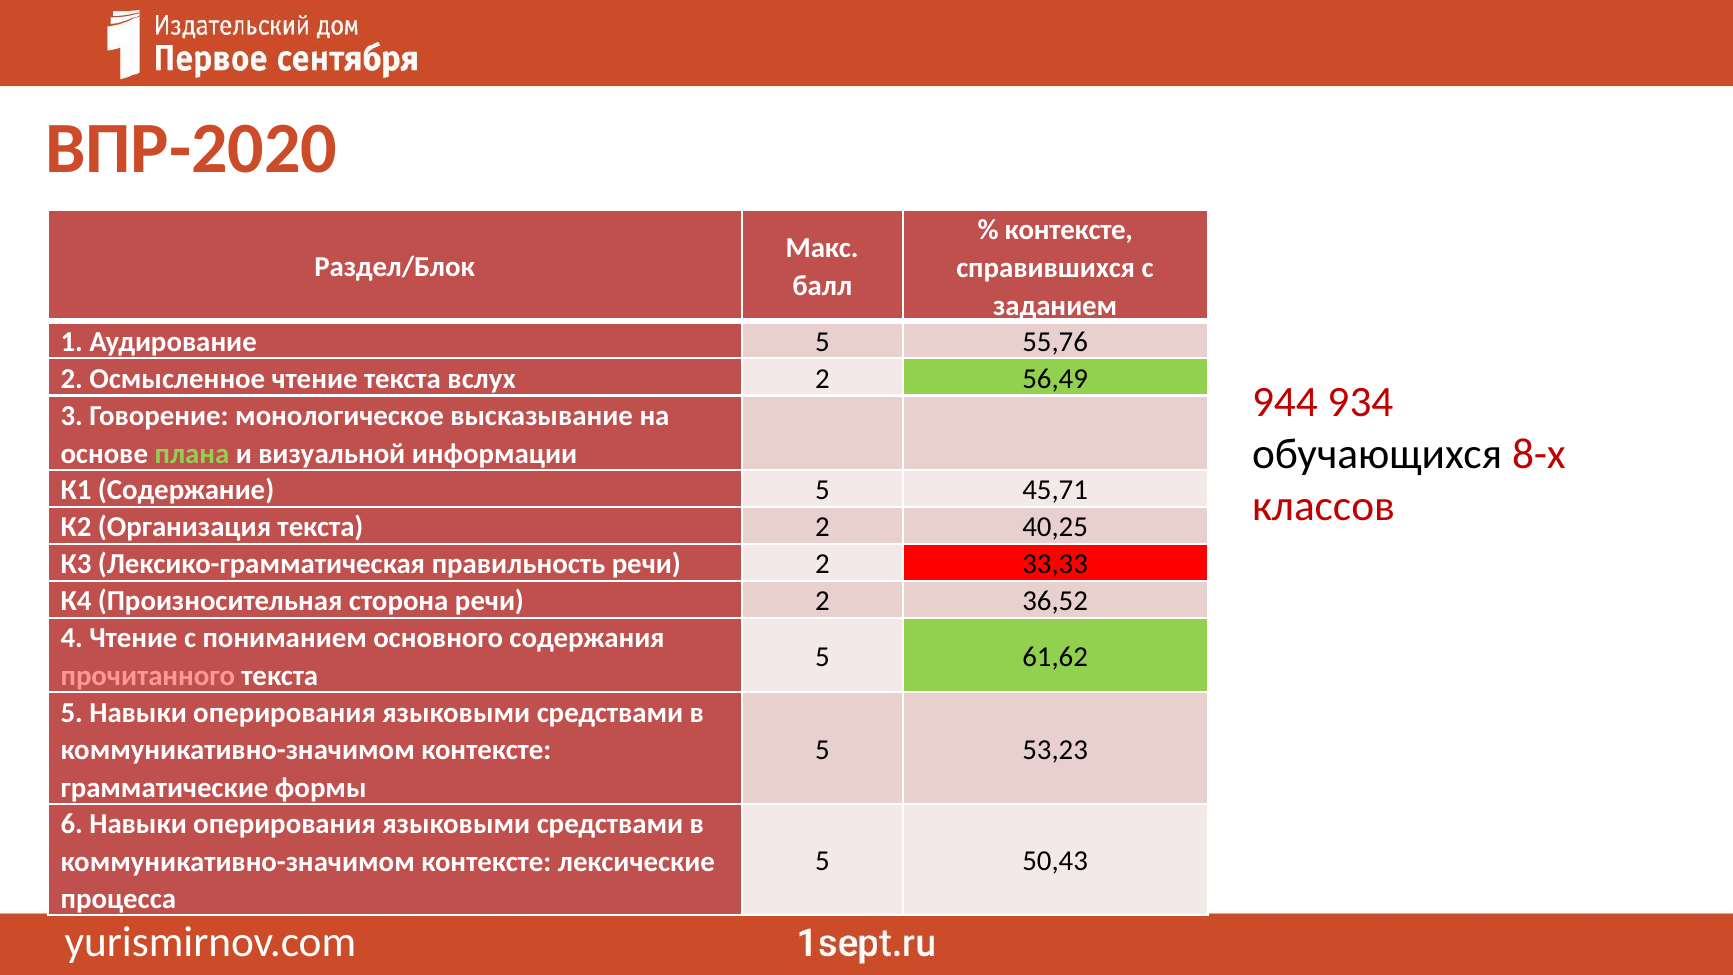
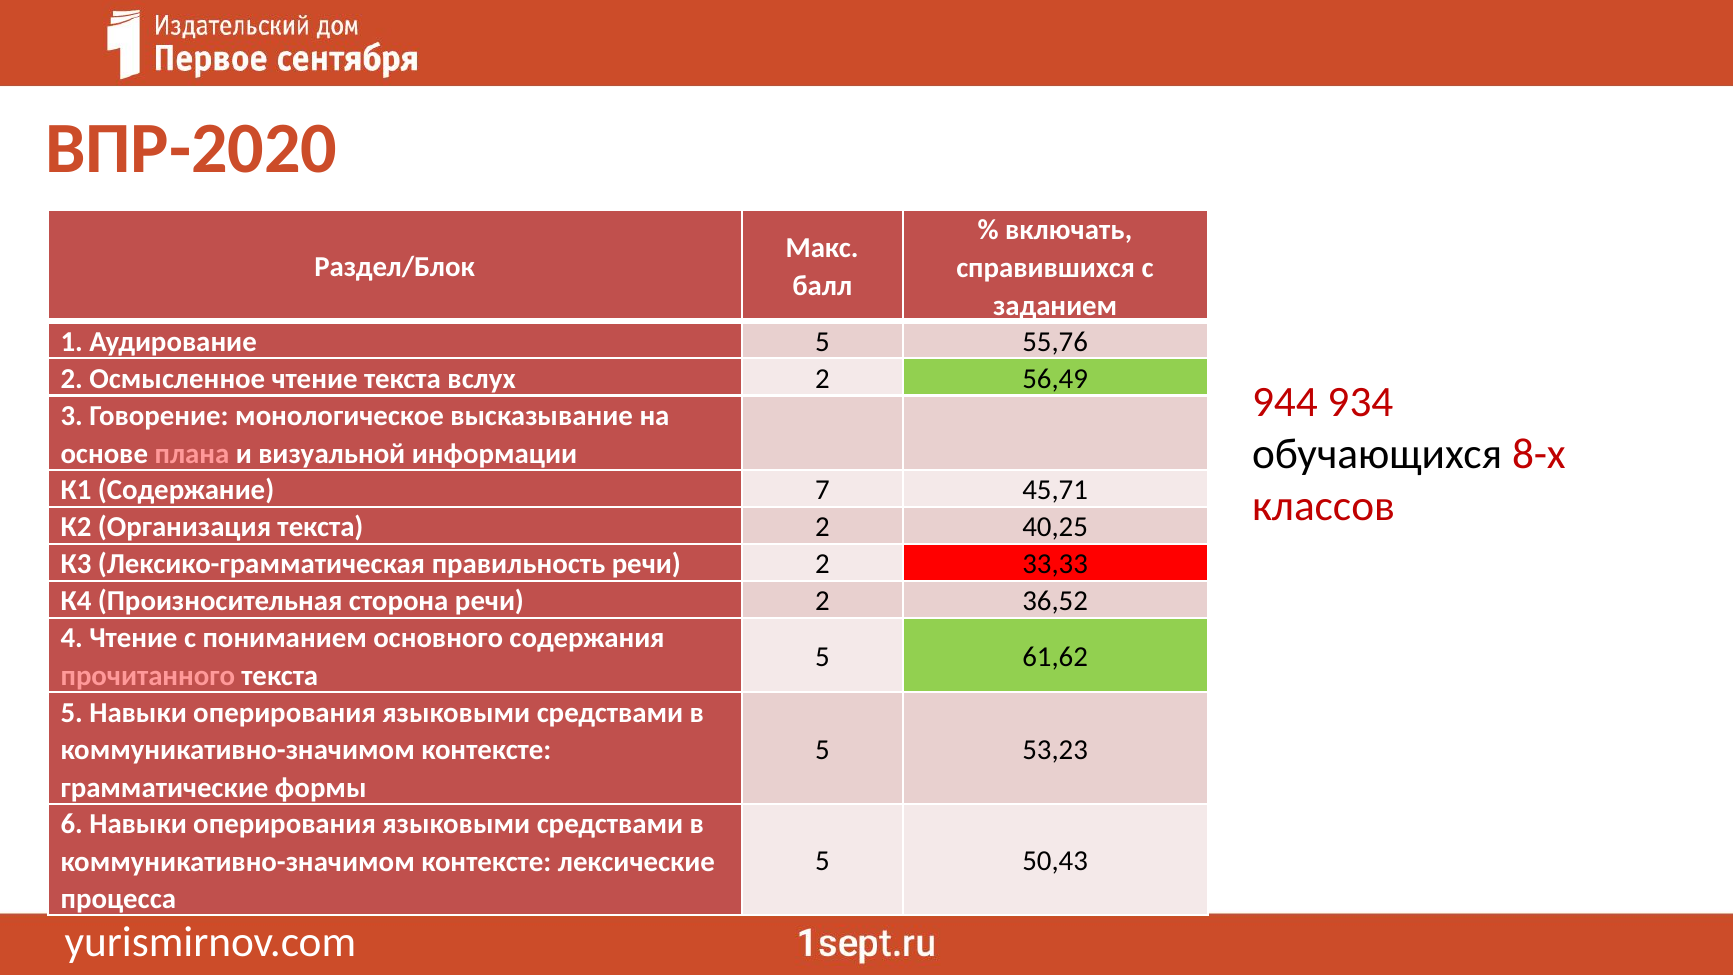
контексте at (1069, 230): контексте -> включать
плана colour: light green -> pink
Содержание 5: 5 -> 7
